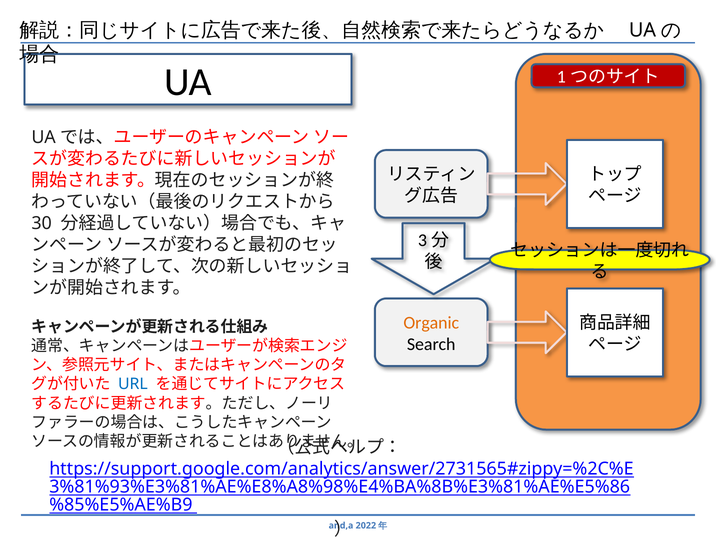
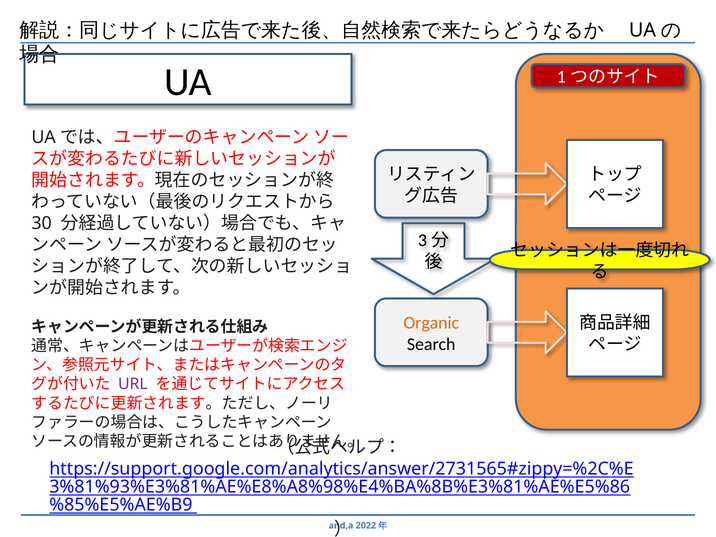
URL colour: blue -> purple
